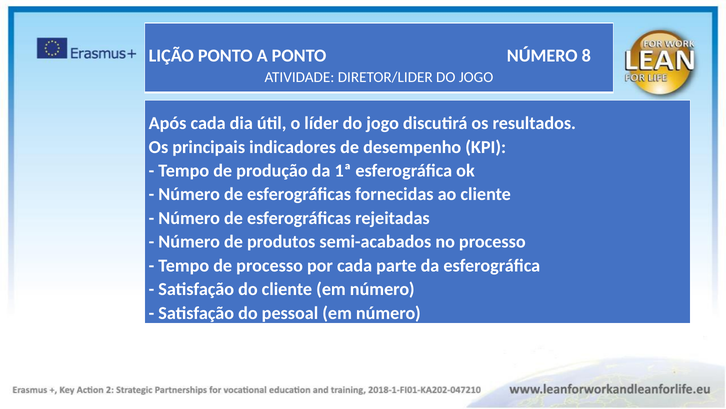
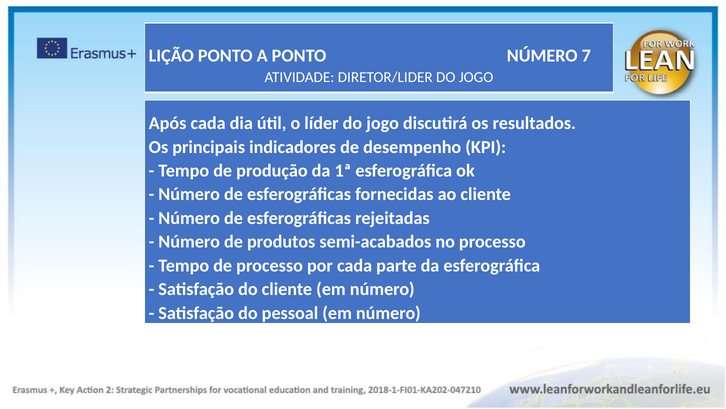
8: 8 -> 7
